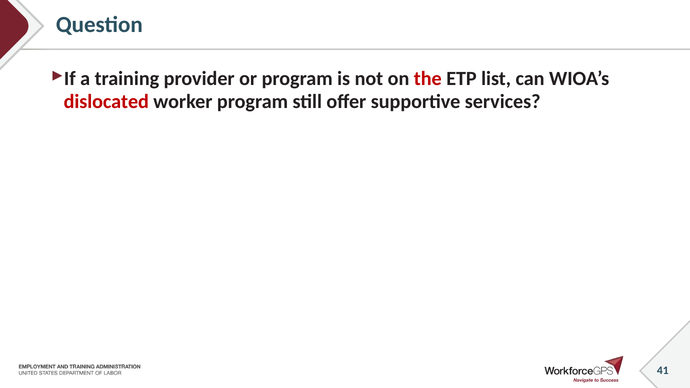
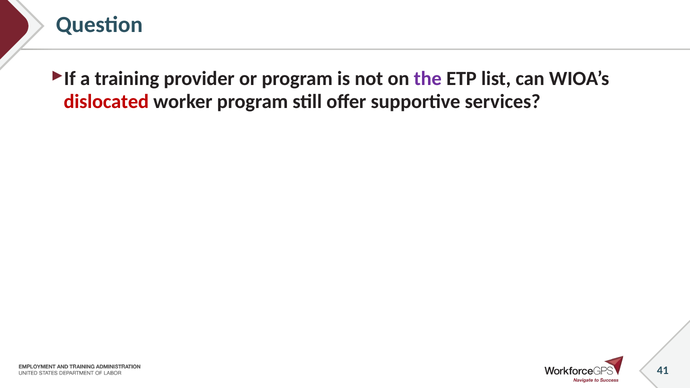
the colour: red -> purple
